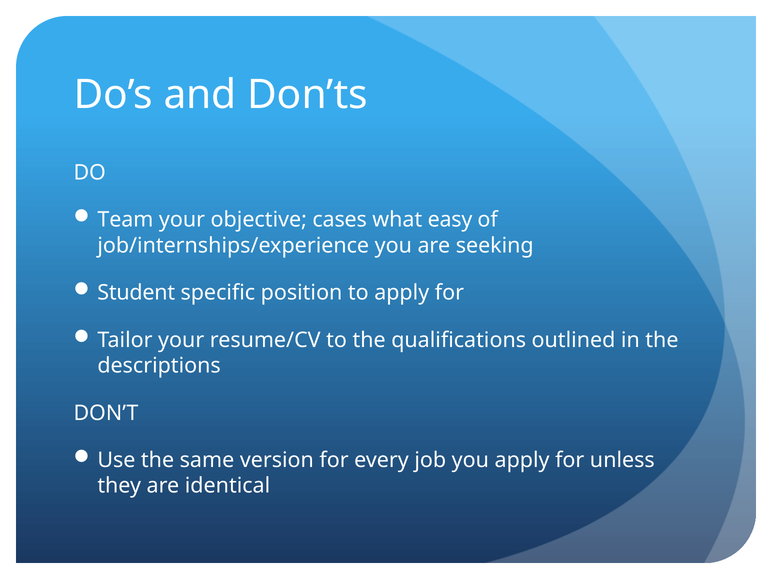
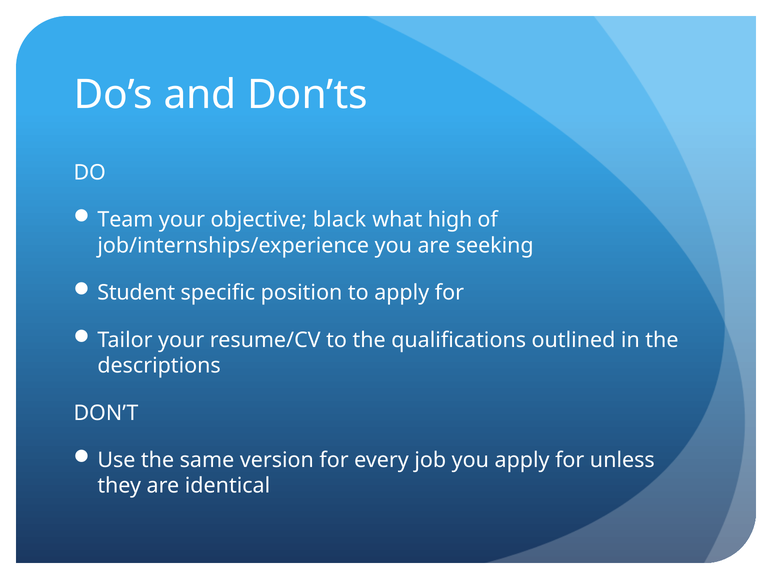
cases: cases -> black
easy: easy -> high
